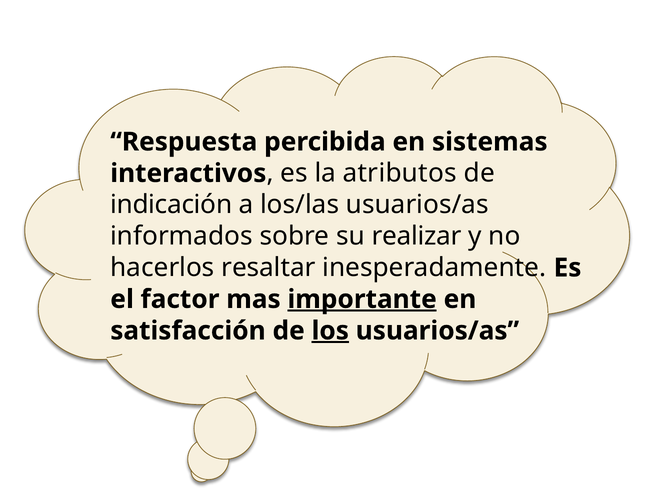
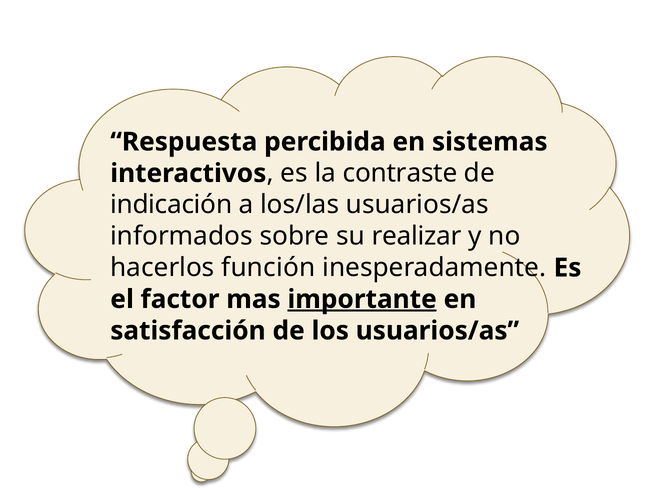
atributos: atributos -> contraste
resaltar: resaltar -> función
los underline: present -> none
